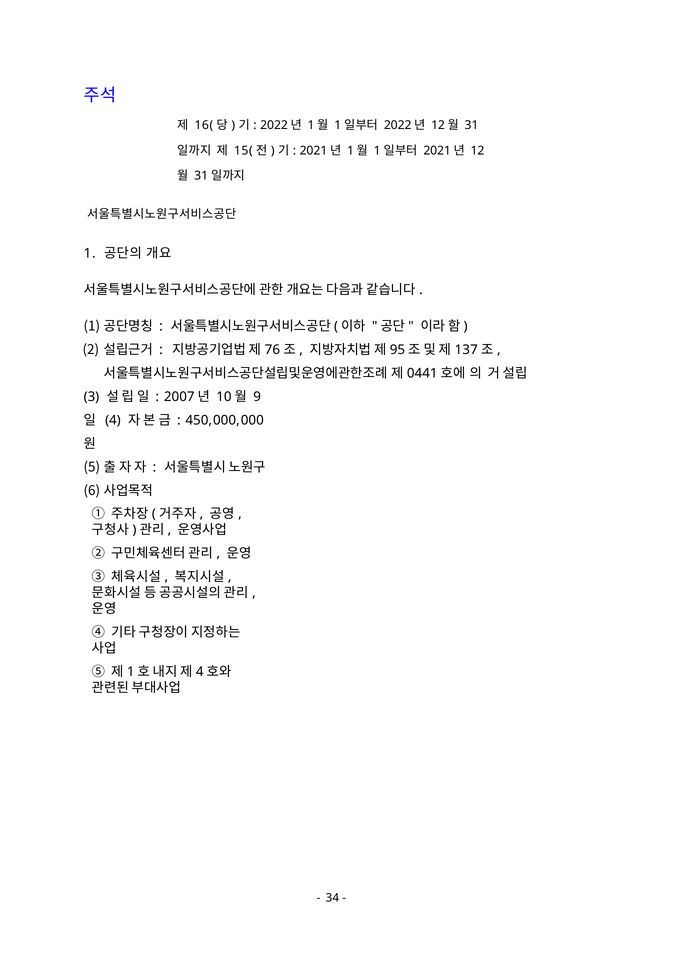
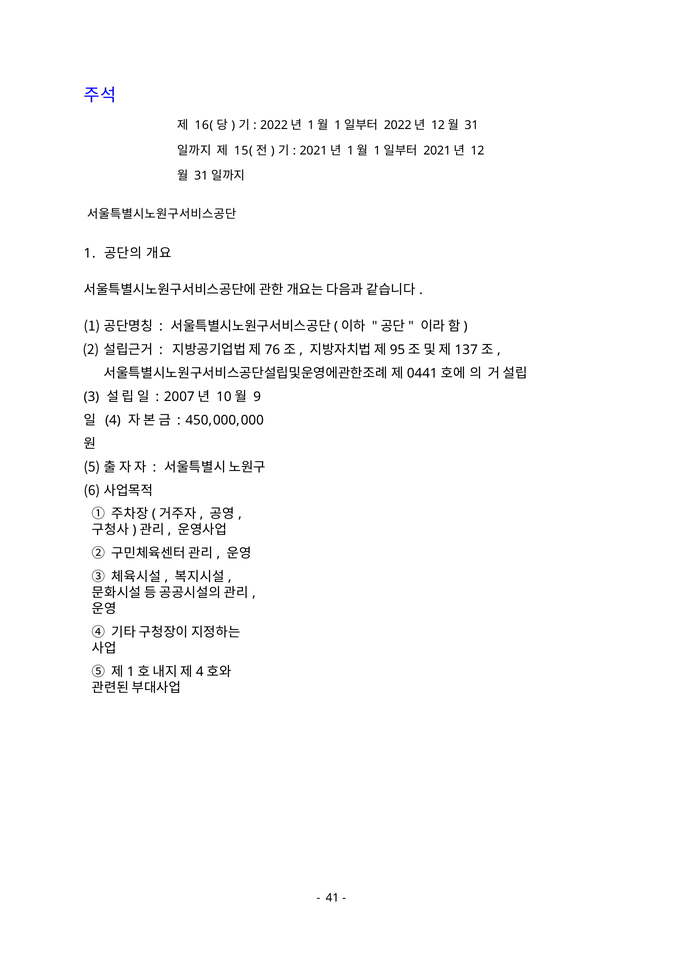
34: 34 -> 41
